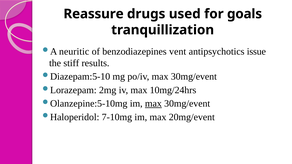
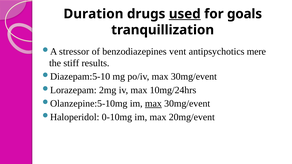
Reassure: Reassure -> Duration
used underline: none -> present
neuritic: neuritic -> stressor
issue: issue -> mere
7-10mg: 7-10mg -> 0-10mg
